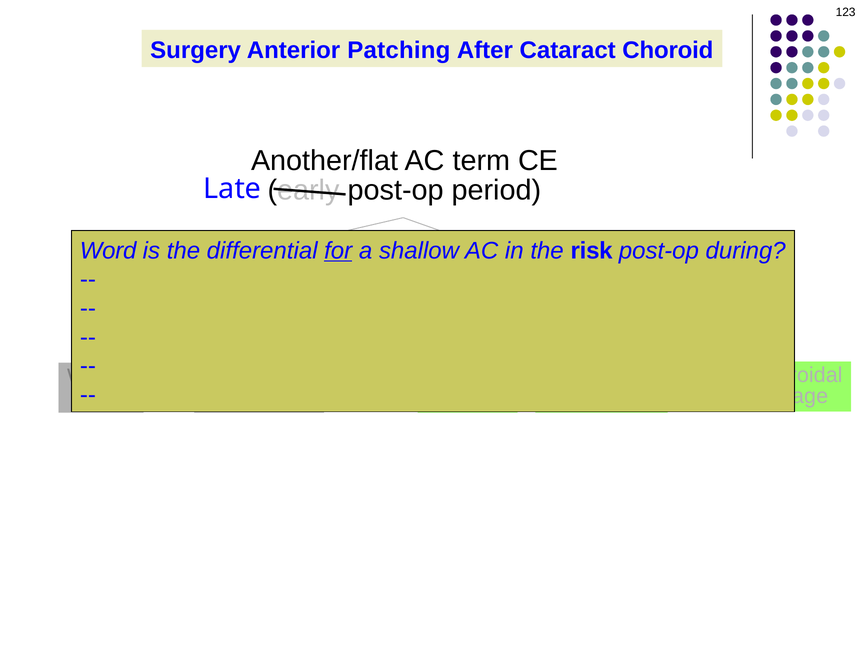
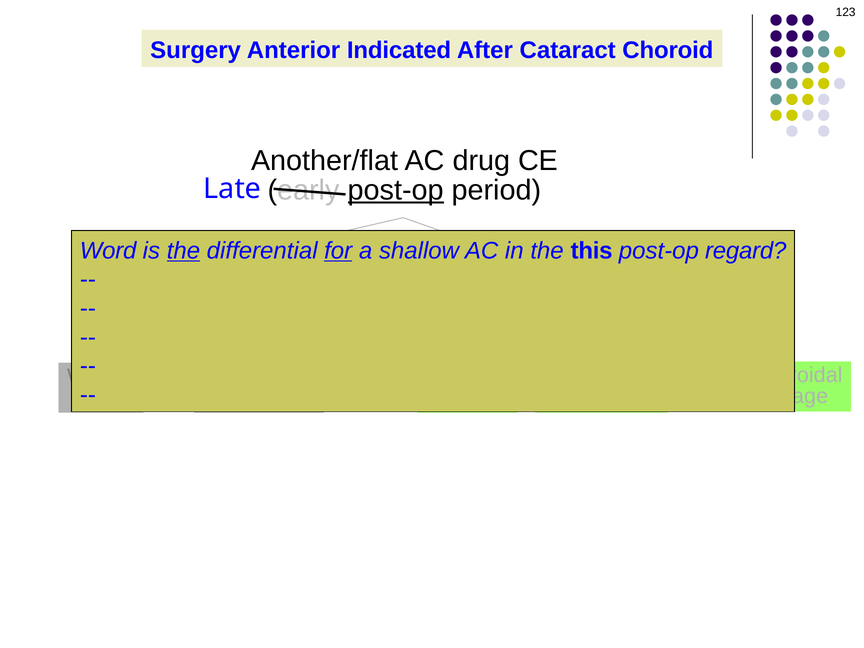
Patching: Patching -> Indicated
term: term -> drug
post-op at (396, 190) underline: none -> present
the at (183, 251) underline: none -> present
risk: risk -> this
during: during -> regard
